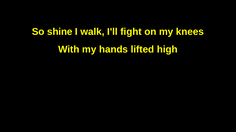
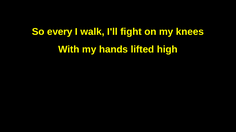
shine: shine -> every
